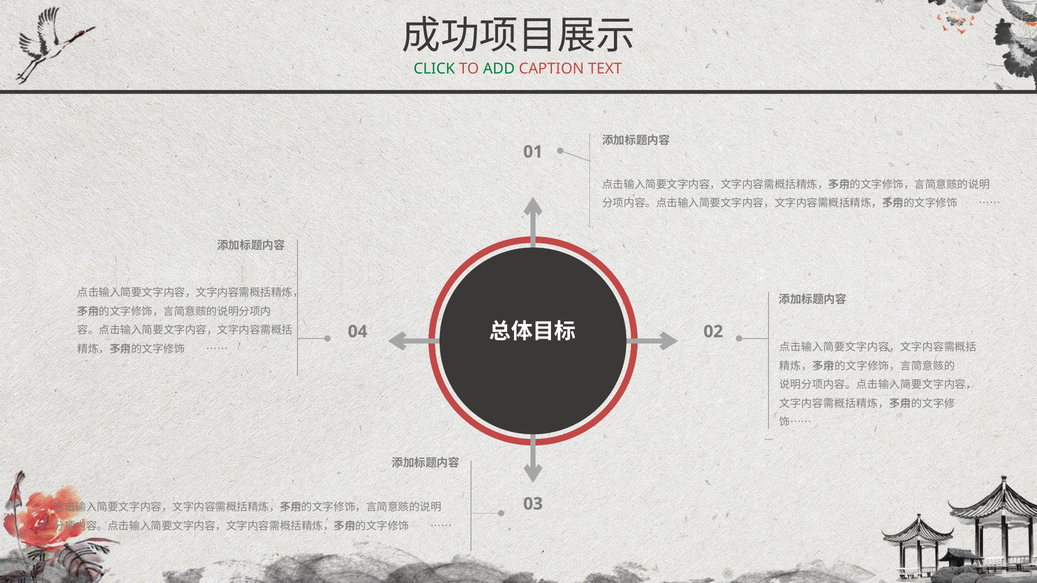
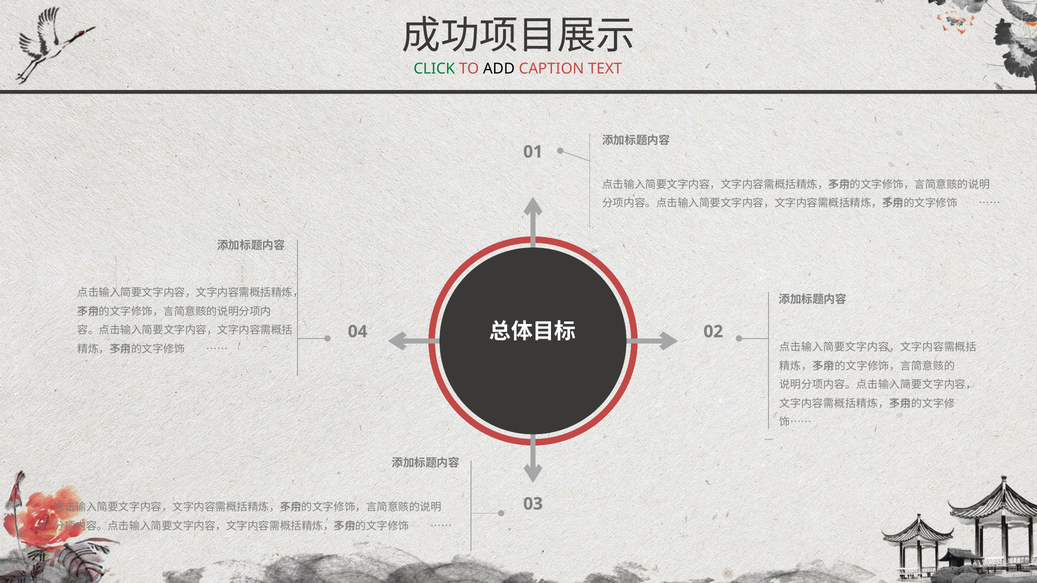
ADD colour: green -> black
